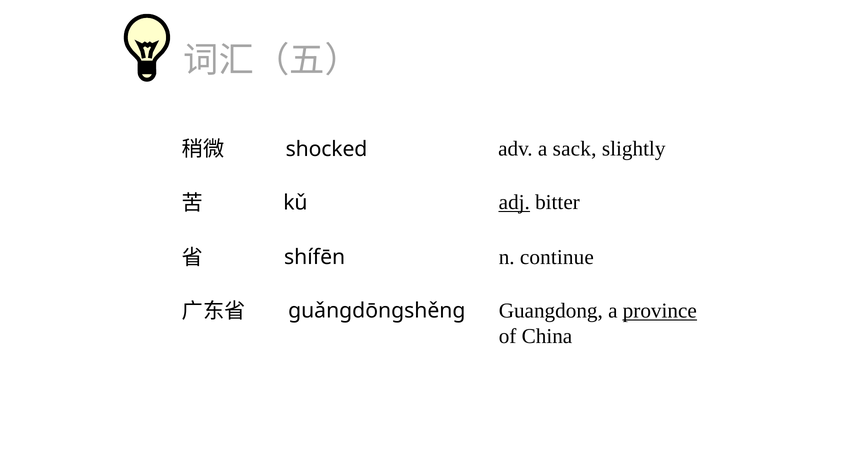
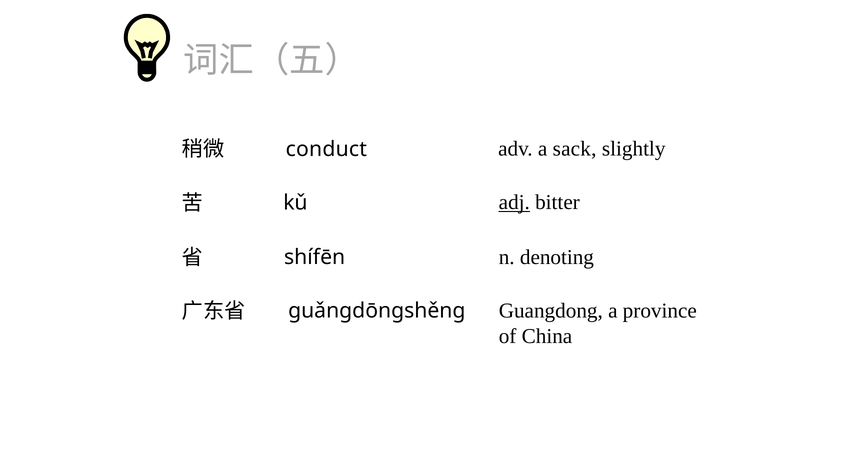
shocked: shocked -> conduct
continue: continue -> denoting
province underline: present -> none
